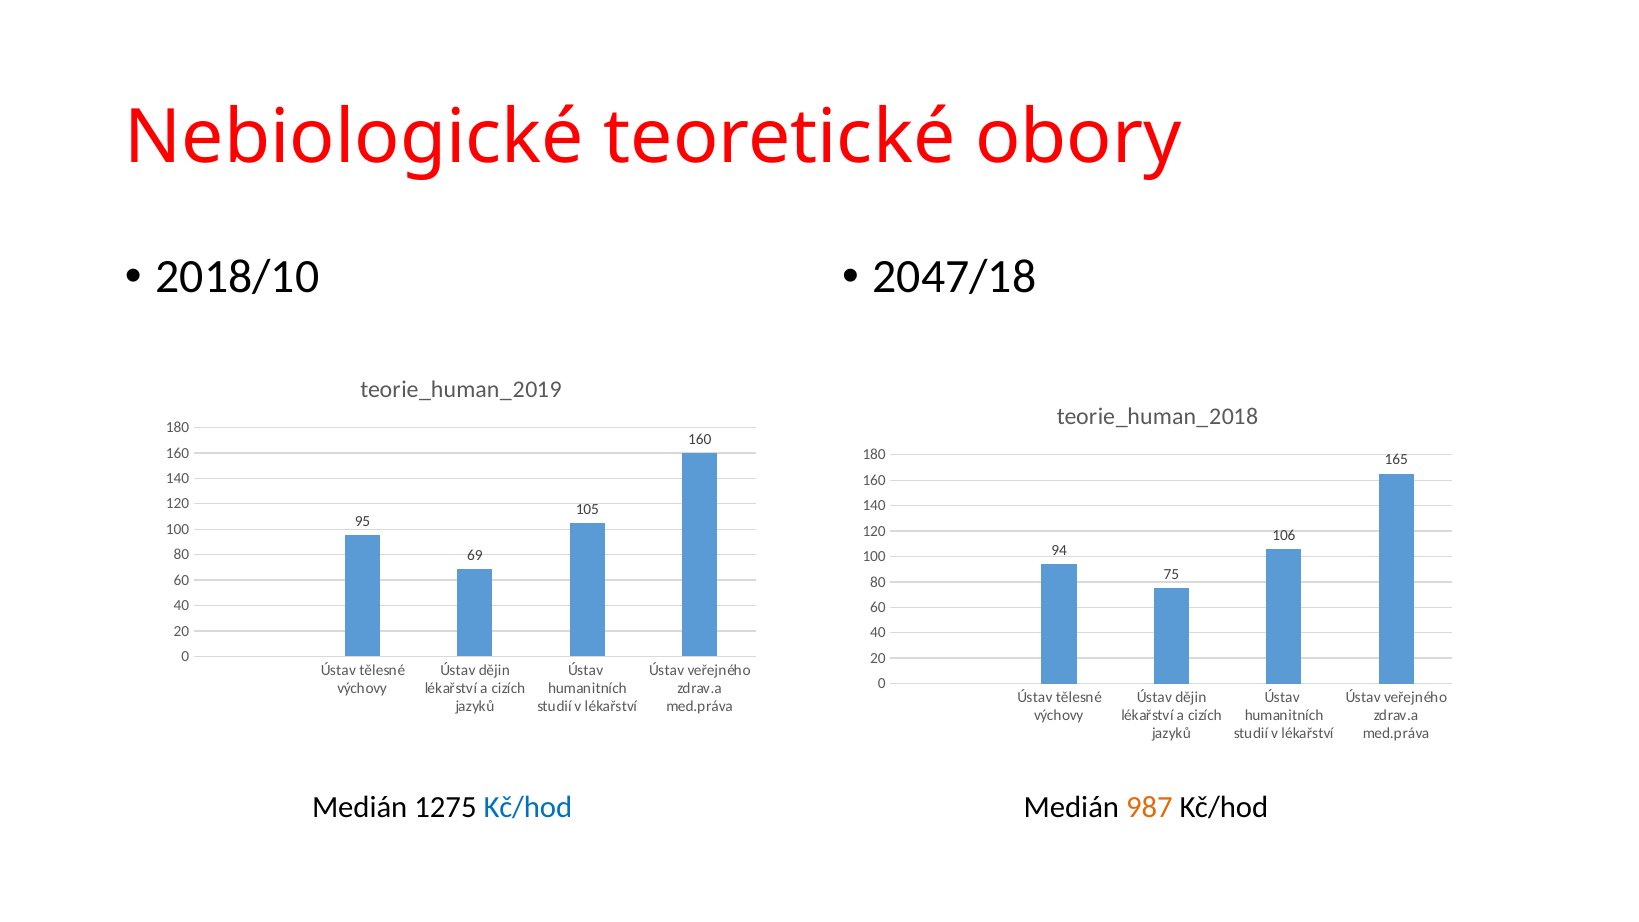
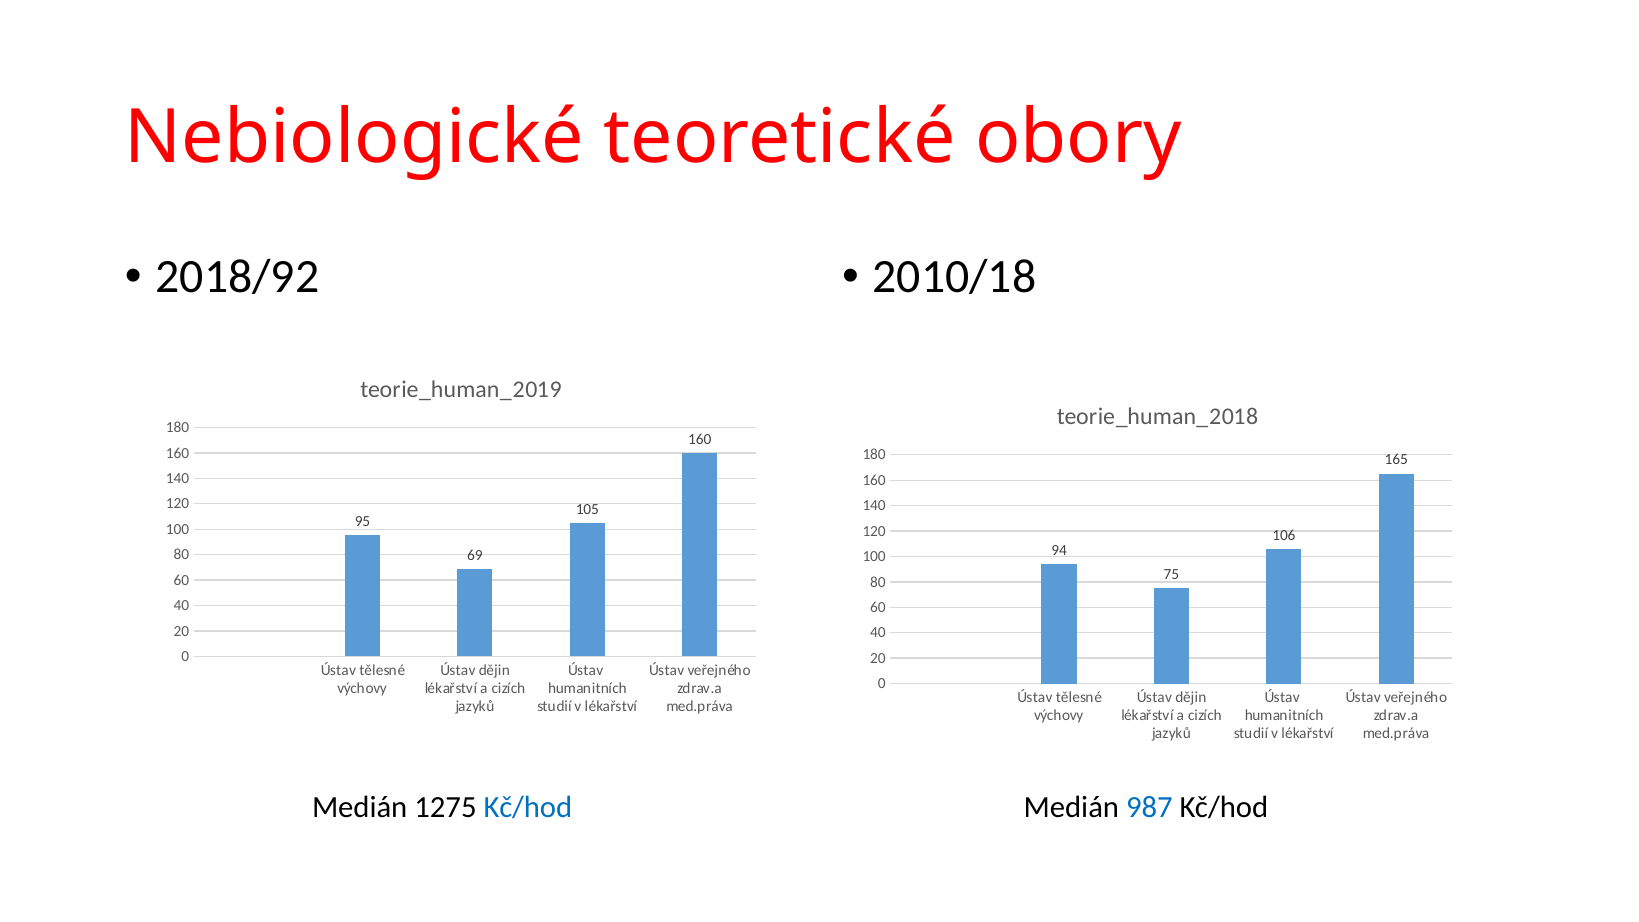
2018/10: 2018/10 -> 2018/92
2047/18: 2047/18 -> 2010/18
987 colour: orange -> blue
